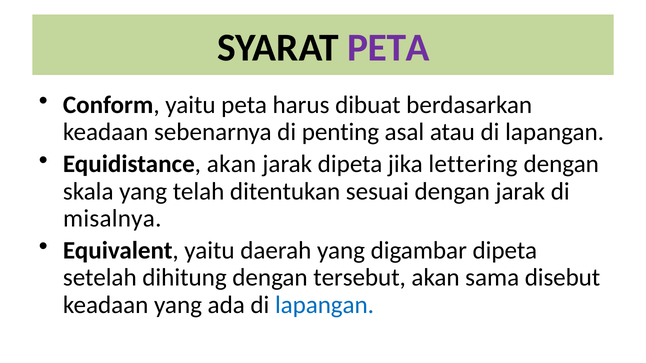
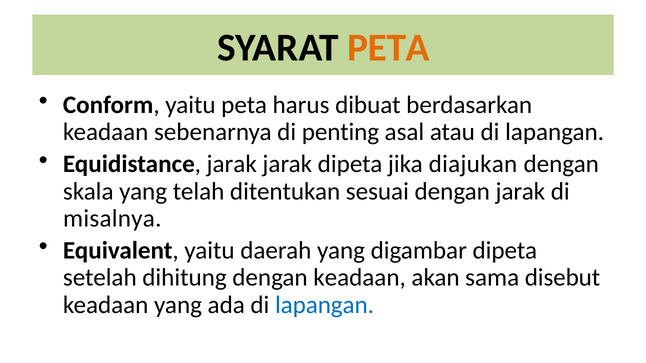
PETA at (388, 48) colour: purple -> orange
Equidistance akan: akan -> jarak
lettering: lettering -> diajukan
dengan tersebut: tersebut -> keadaan
